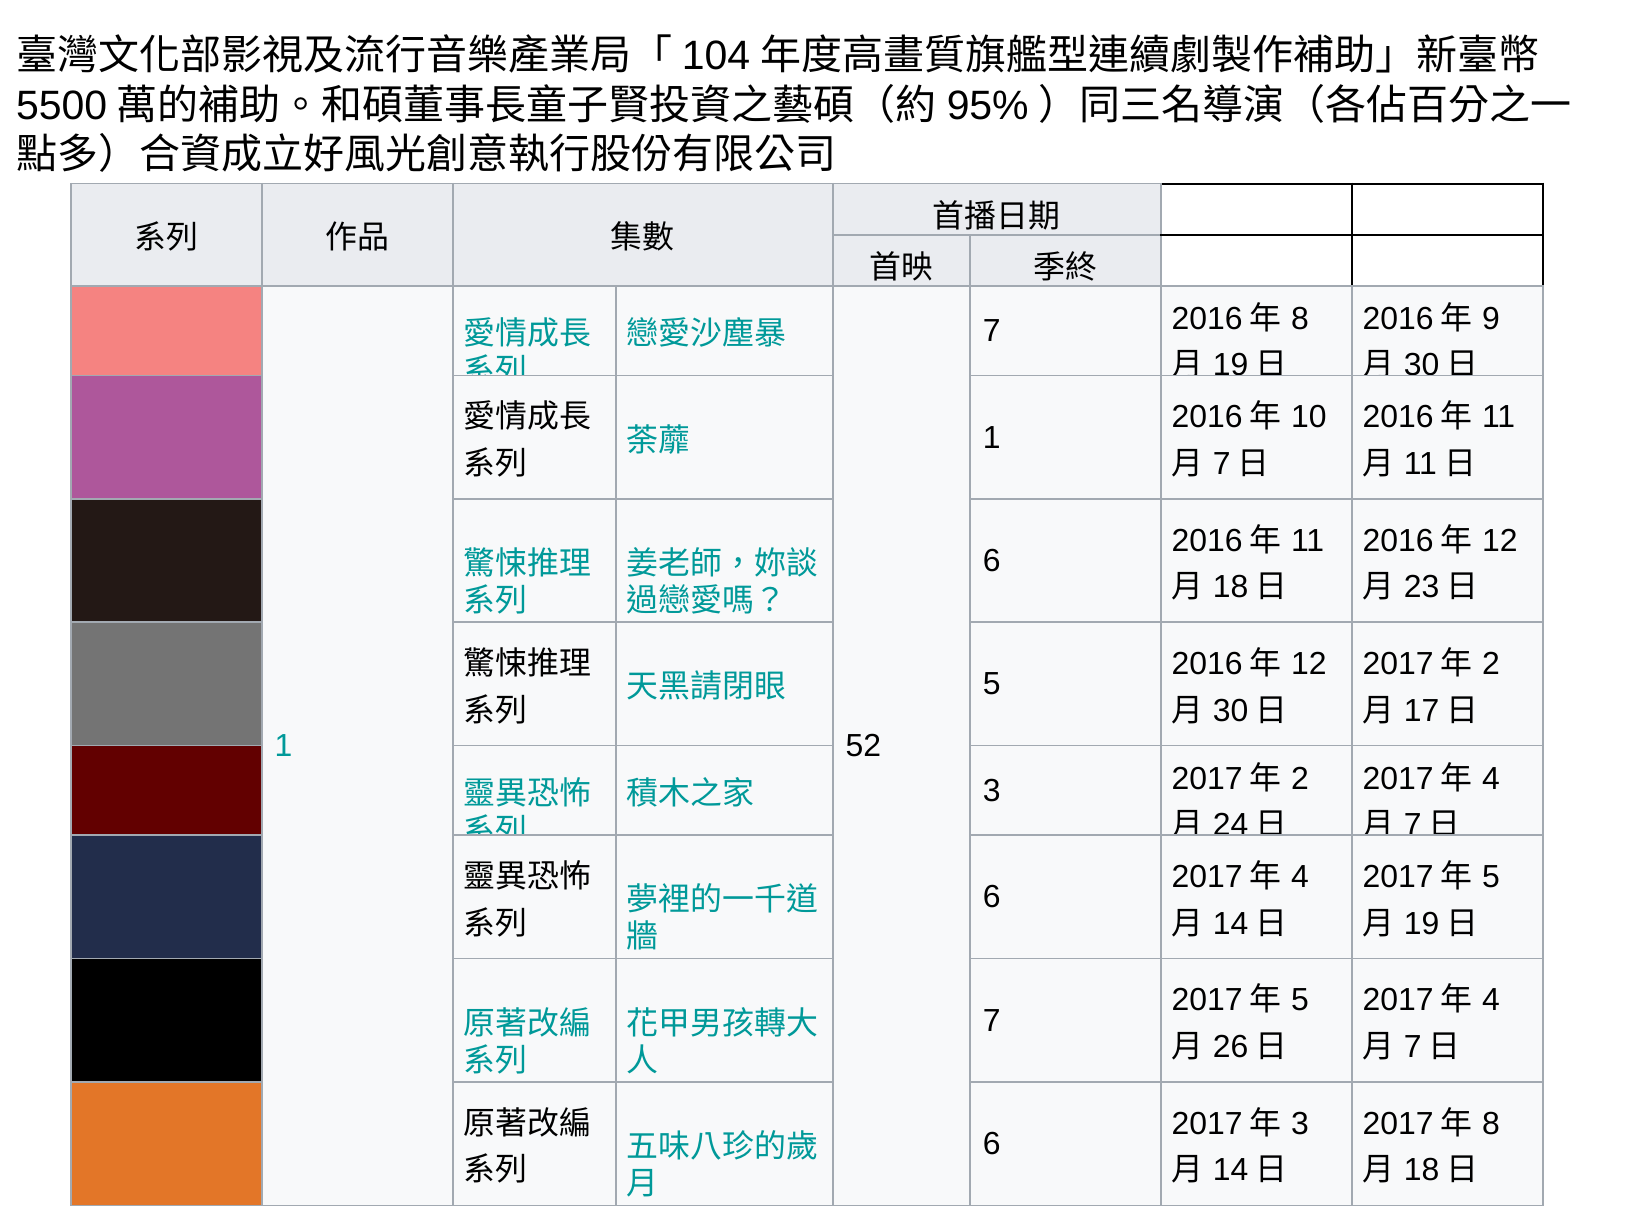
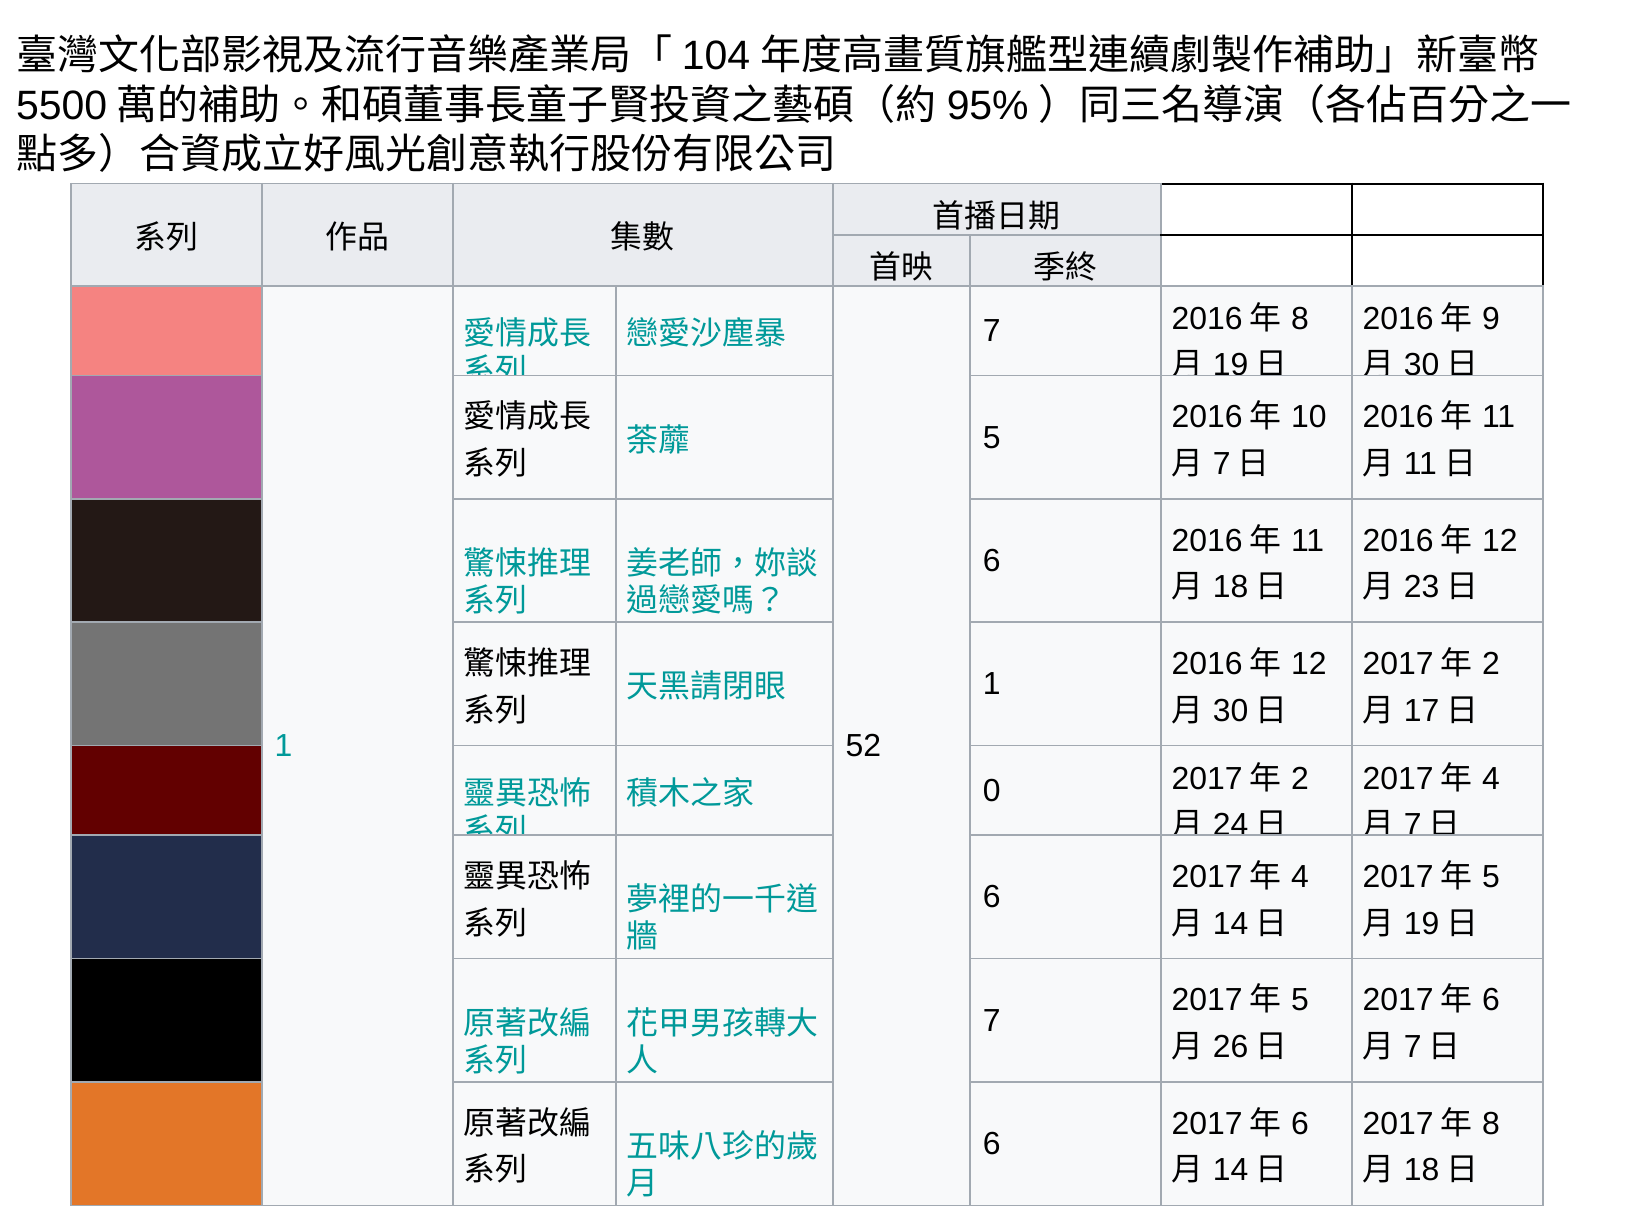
1 at (992, 438): 1 -> 5
5 at (992, 684): 5 -> 1
3 at (992, 791): 3 -> 0
4 at (1491, 1000): 4 -> 6
3 at (1300, 1124): 3 -> 6
